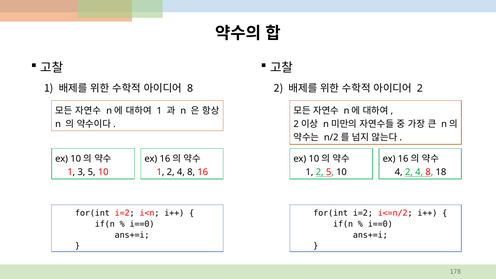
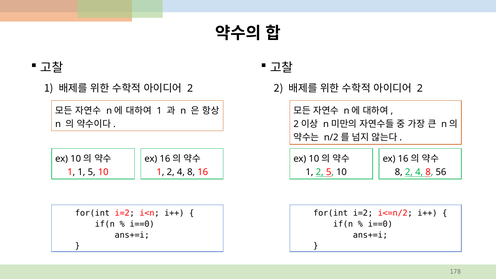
8 at (190, 88): 8 -> 2
1 3: 3 -> 1
4 at (399, 172): 4 -> 8
18: 18 -> 56
